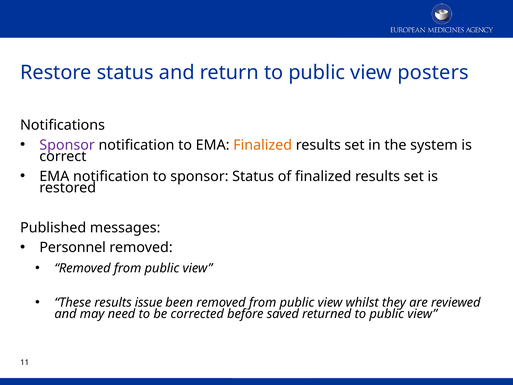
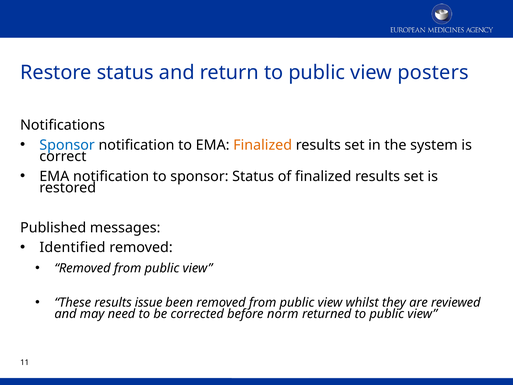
Sponsor at (67, 145) colour: purple -> blue
Personnel: Personnel -> Identified
saved: saved -> norm
